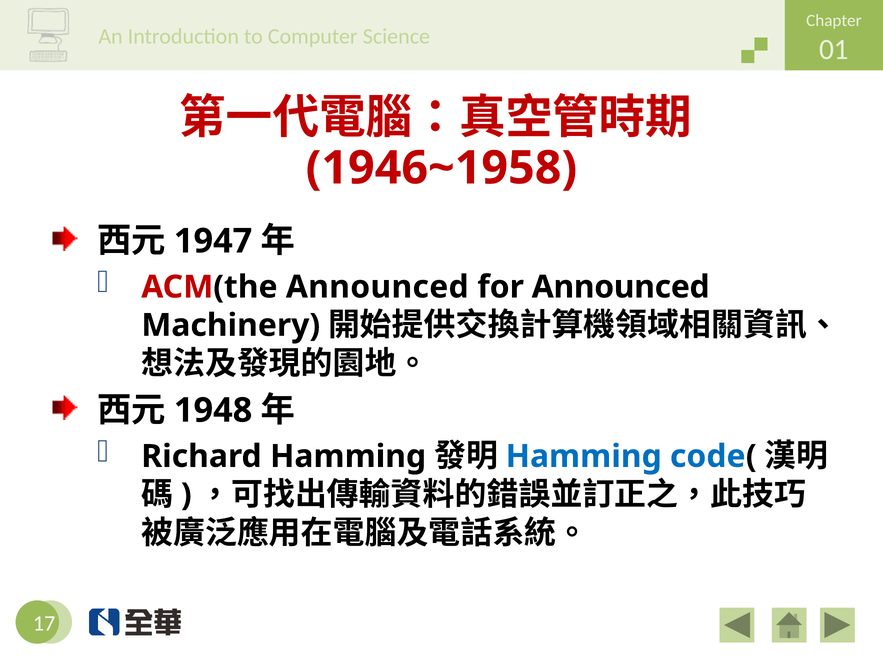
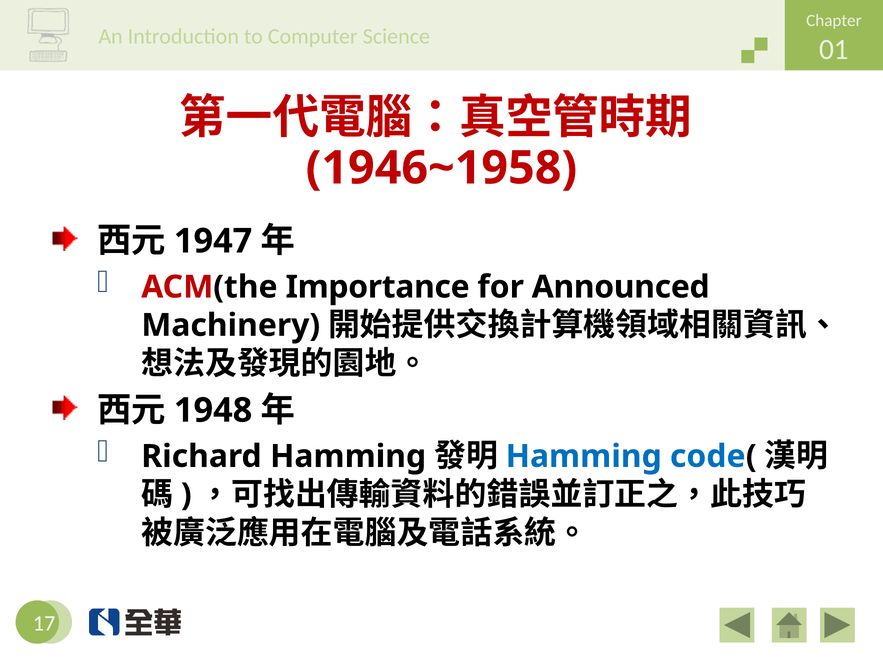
ACM(the Announced: Announced -> Importance
